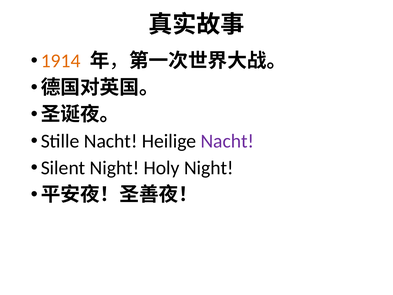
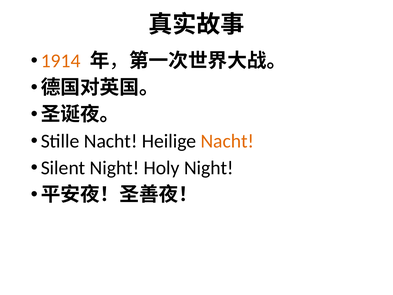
Nacht at (227, 141) colour: purple -> orange
